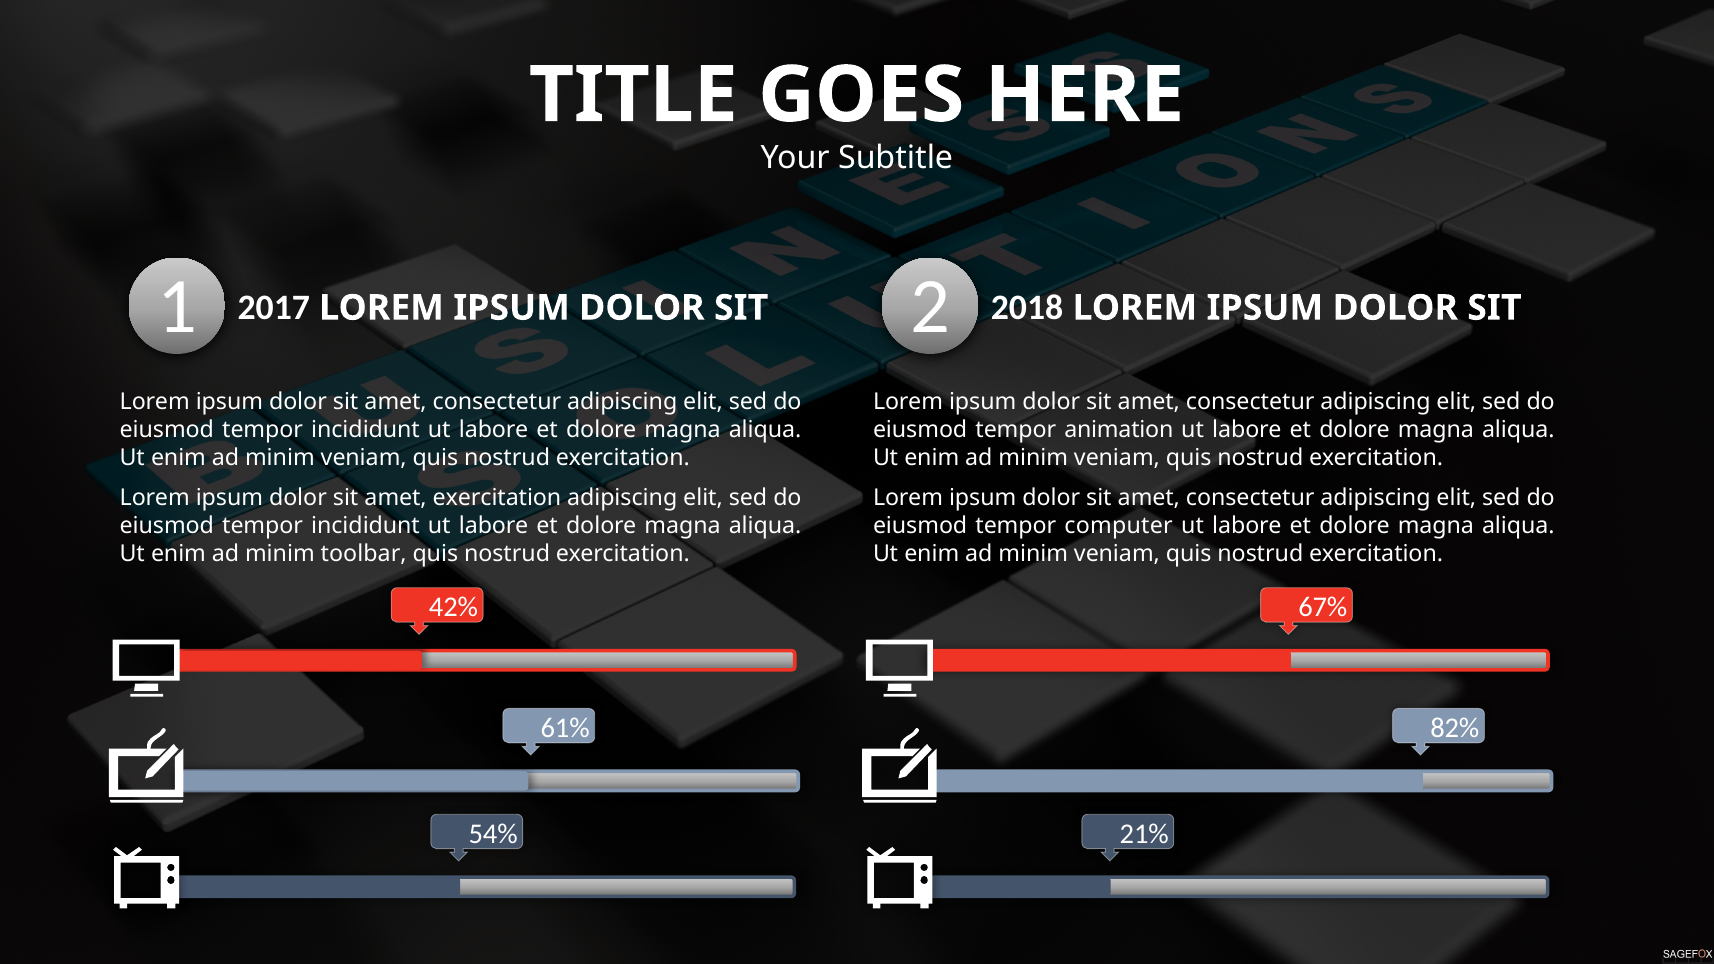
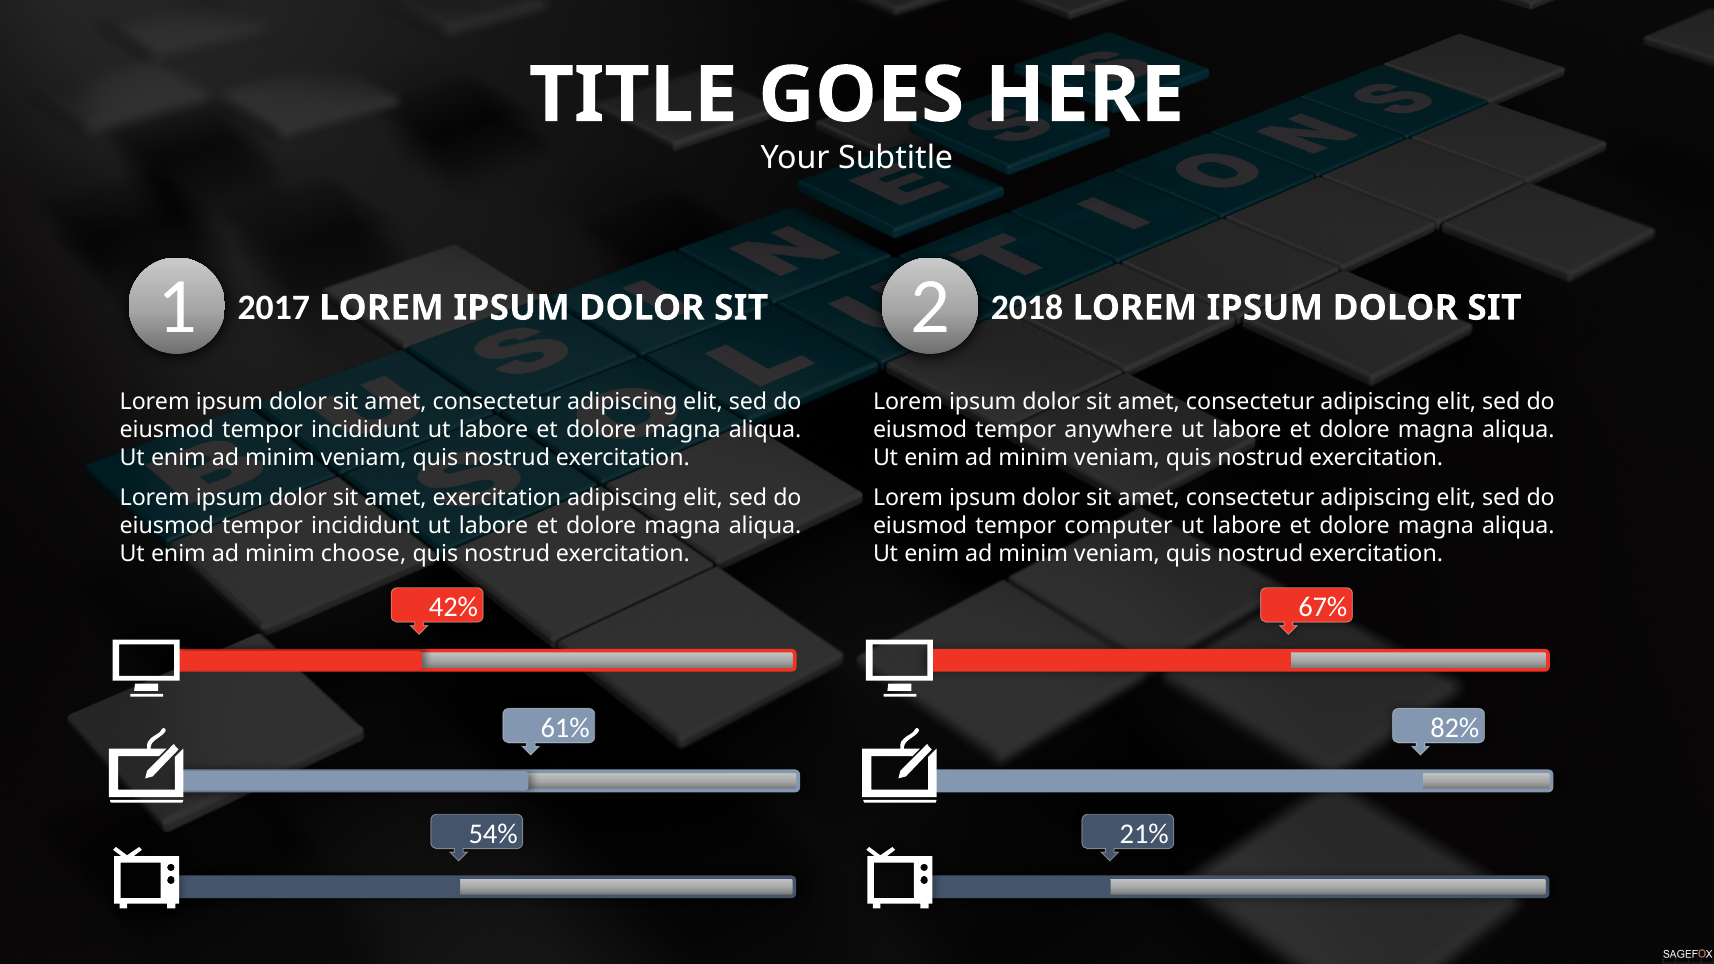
animation: animation -> anywhere
toolbar: toolbar -> choose
